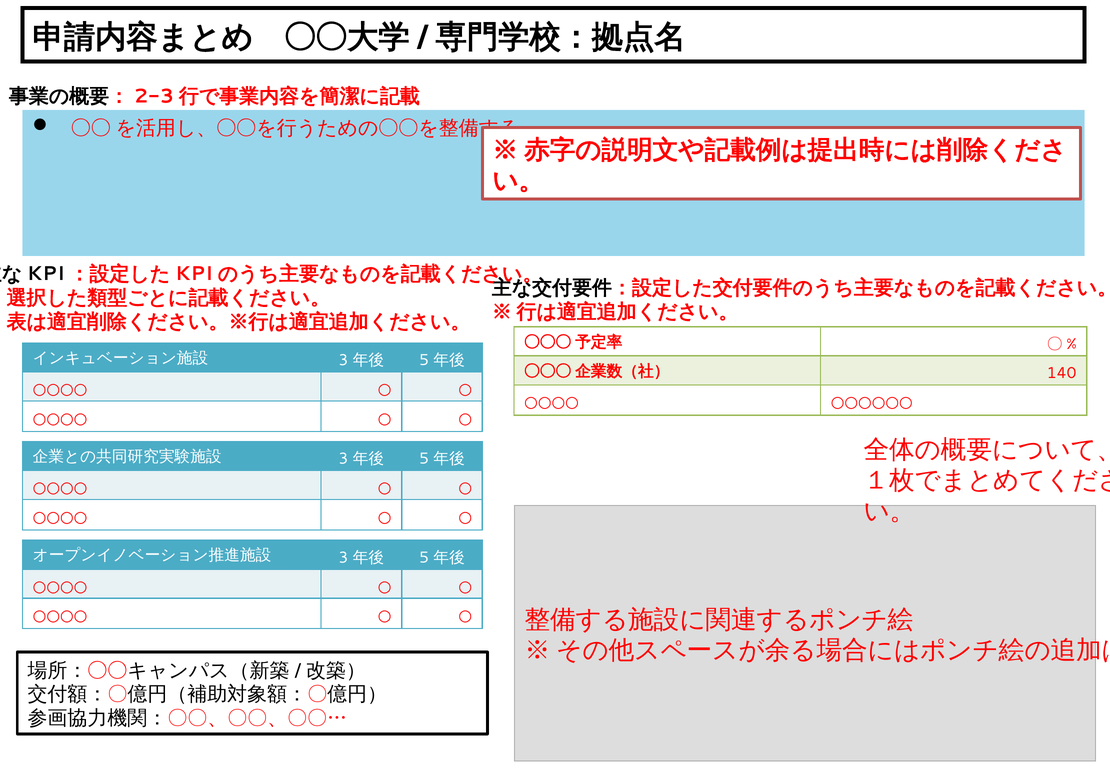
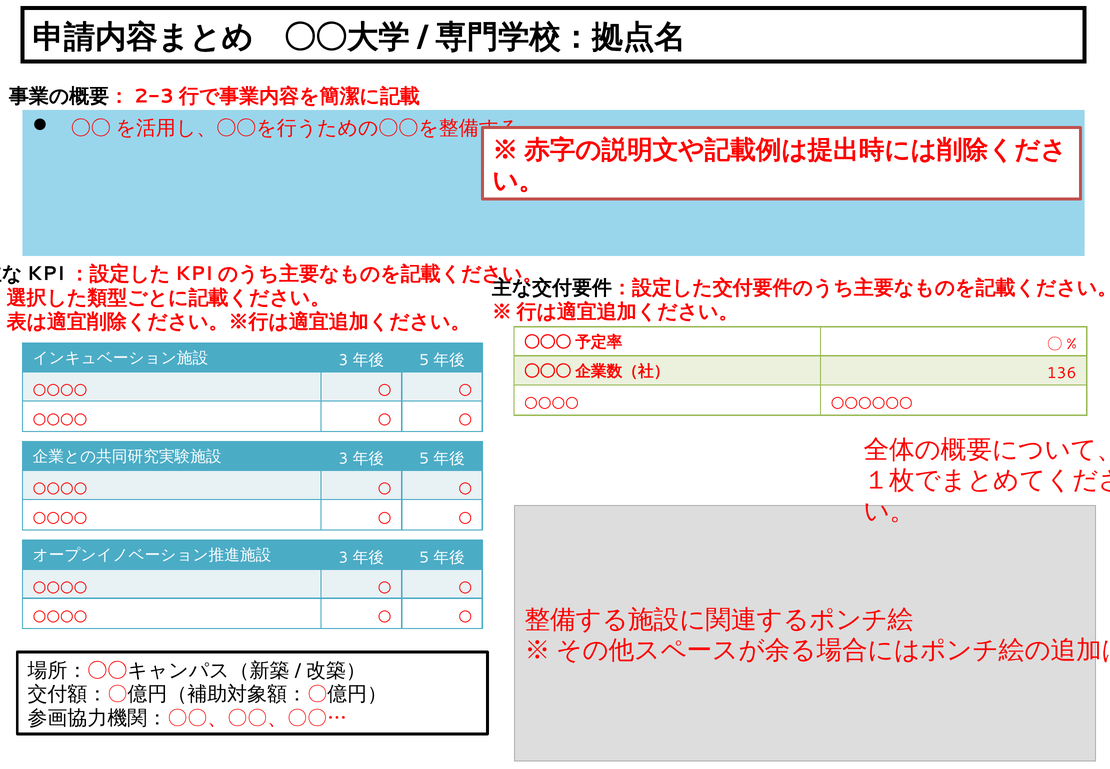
140: 140 -> 136
